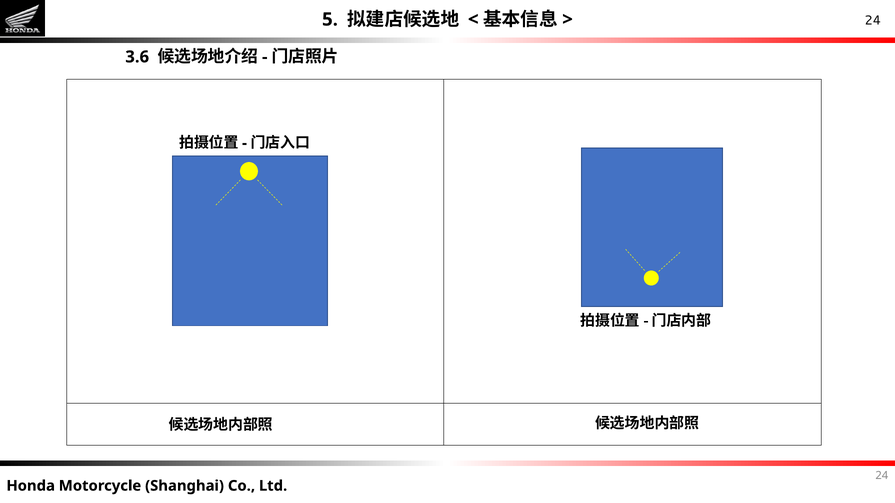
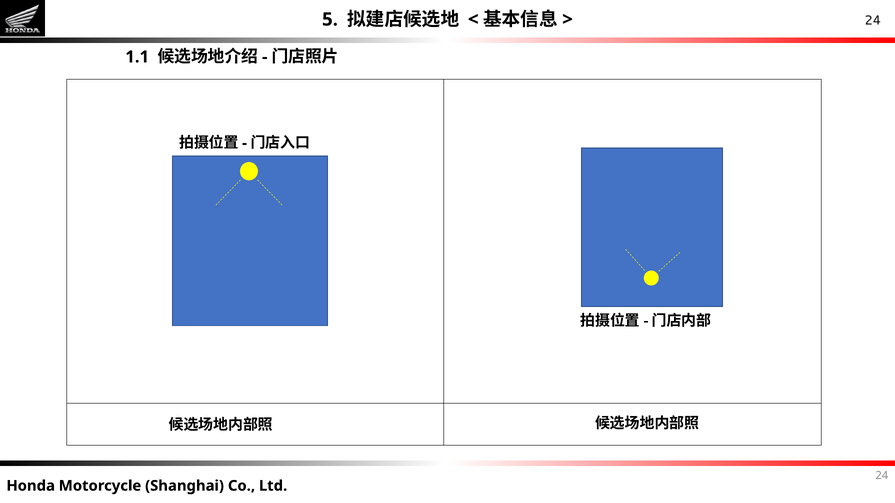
3.6: 3.6 -> 1.1
